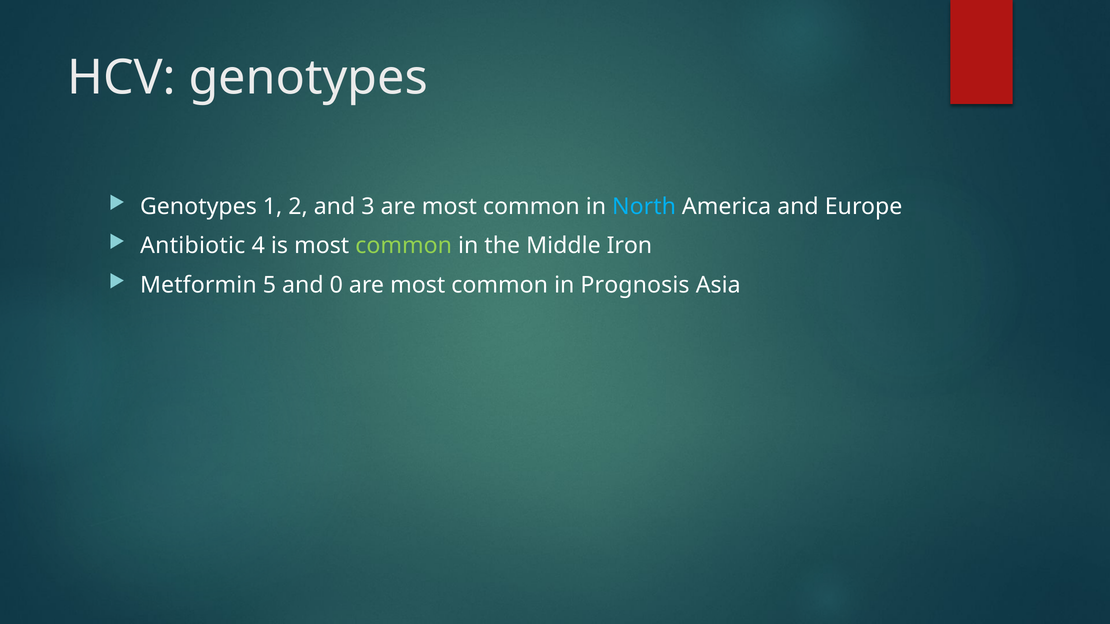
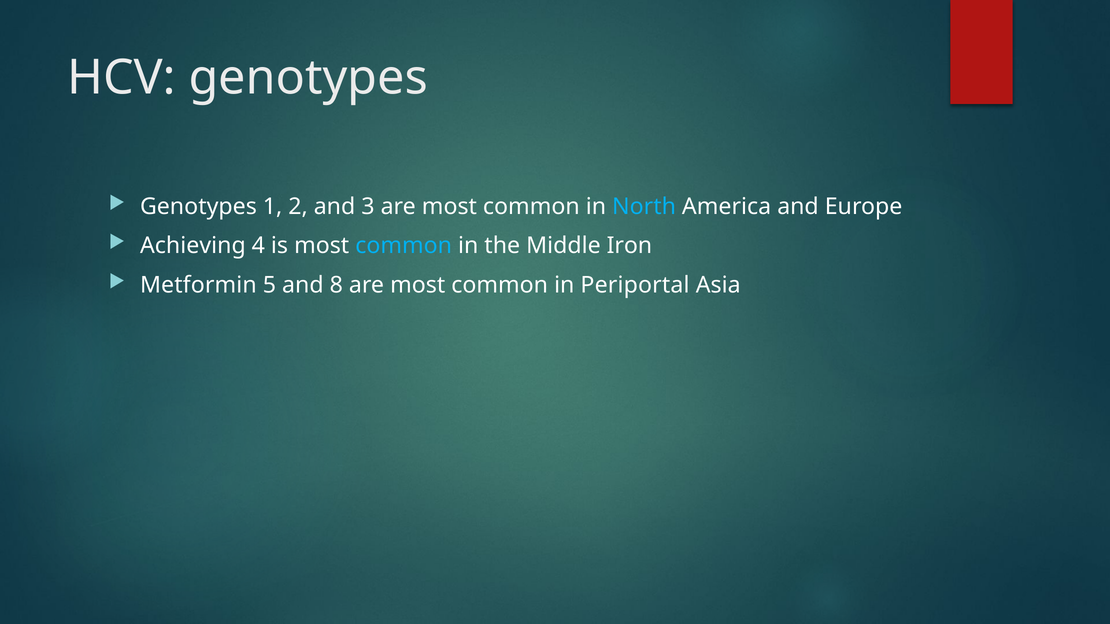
Antibiotic: Antibiotic -> Achieving
common at (404, 246) colour: light green -> light blue
0: 0 -> 8
Prognosis: Prognosis -> Periportal
